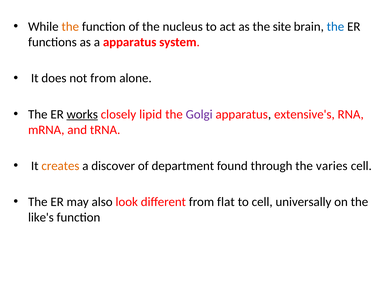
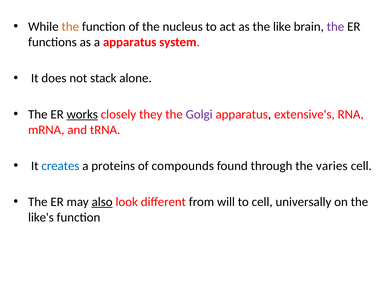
site: site -> like
the at (335, 27) colour: blue -> purple
not from: from -> stack
lipid: lipid -> they
creates colour: orange -> blue
discover: discover -> proteins
department: department -> compounds
also underline: none -> present
flat: flat -> will
